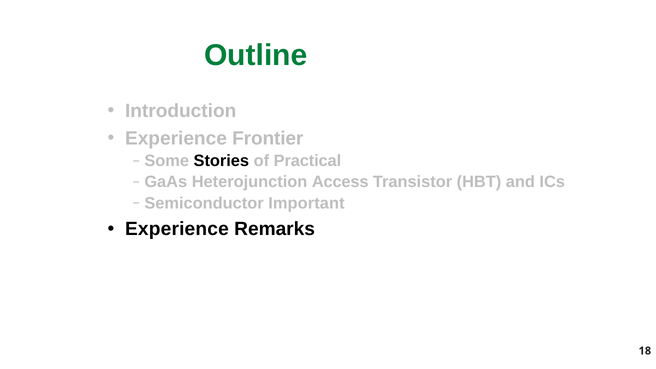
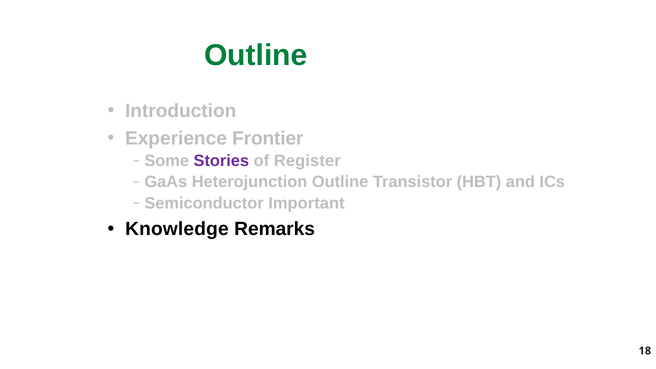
Stories colour: black -> purple
Practical: Practical -> Register
Heterojunction Access: Access -> Outline
Experience at (177, 229): Experience -> Knowledge
